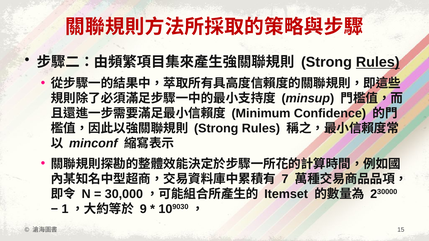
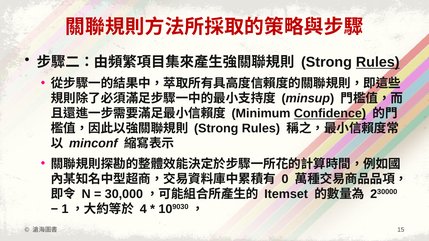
Confidence underline: none -> present
7: 7 -> 0
9: 9 -> 4
